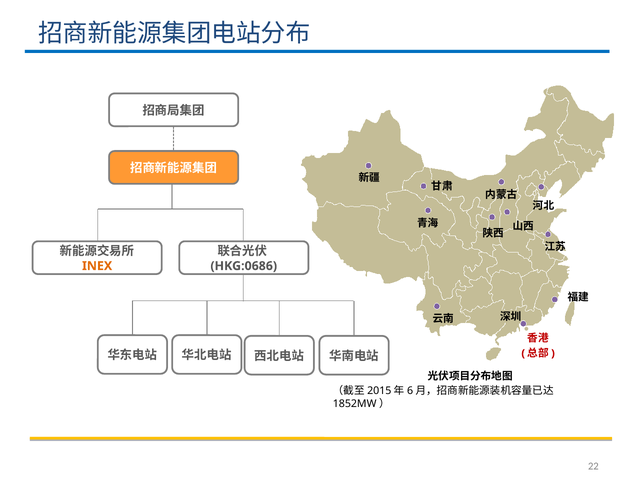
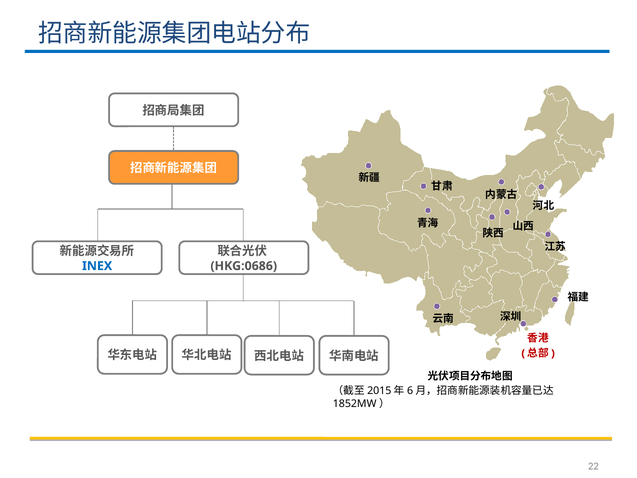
INEX colour: orange -> blue
